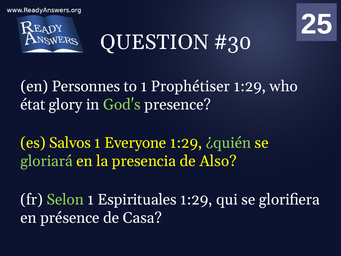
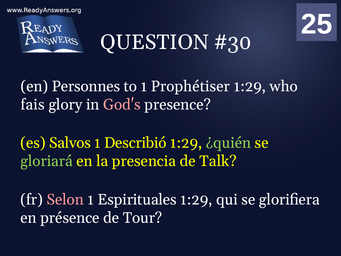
état: état -> fais
God's colour: light green -> pink
Everyone: Everyone -> Describió
Also: Also -> Talk
Selon colour: light green -> pink
Casa: Casa -> Tour
